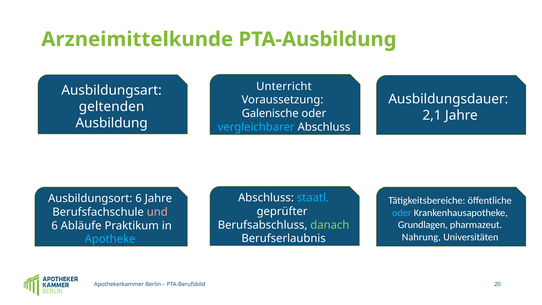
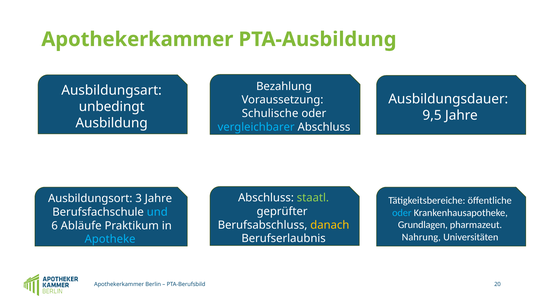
Arzneimittelkunde at (137, 39): Arzneimittelkunde -> Apothekerkammer
Unterricht: Unterricht -> Bezahlung
geltenden: geltenden -> unbedingt
Galenische: Galenische -> Schulische
2,1: 2,1 -> 9,5
staatl colour: light blue -> light green
Ausbildungsort 6: 6 -> 3
und colour: pink -> light blue
danach colour: light green -> yellow
